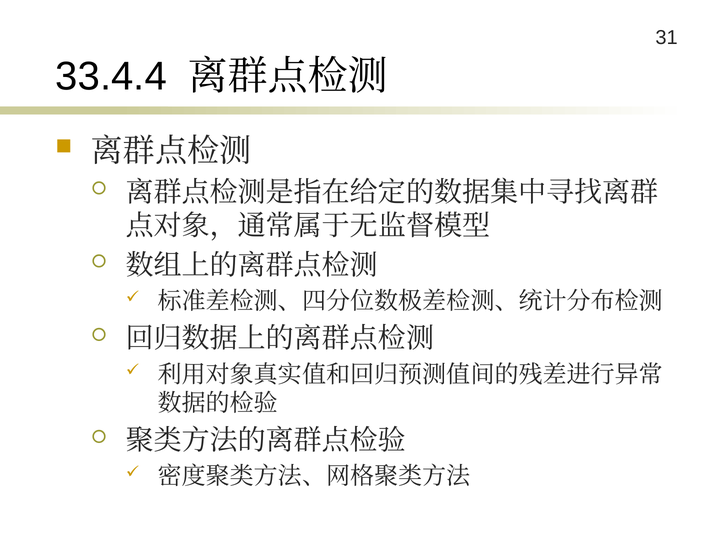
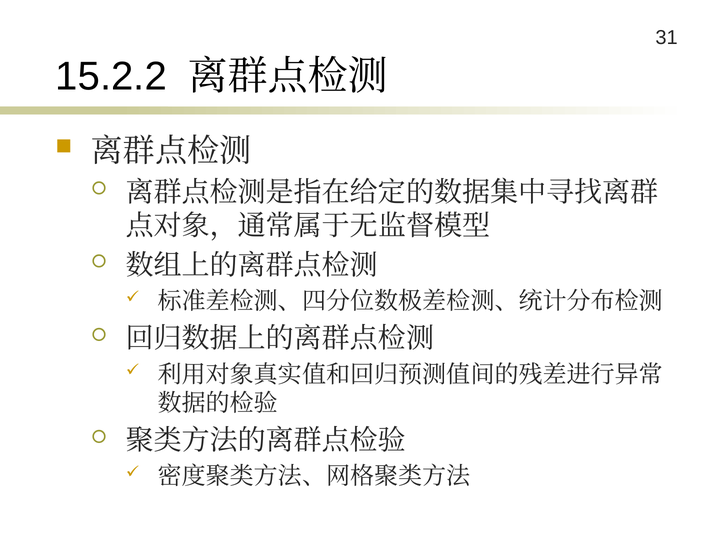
33.4.4: 33.4.4 -> 15.2.2
